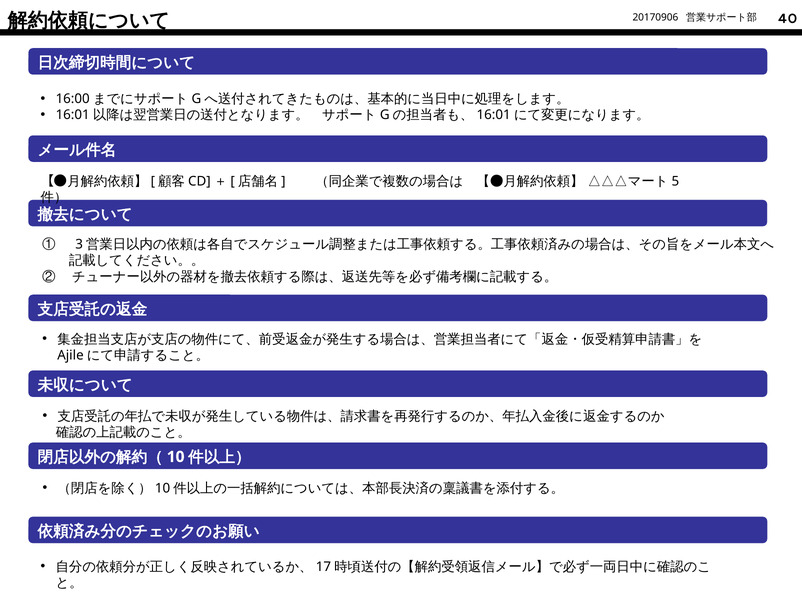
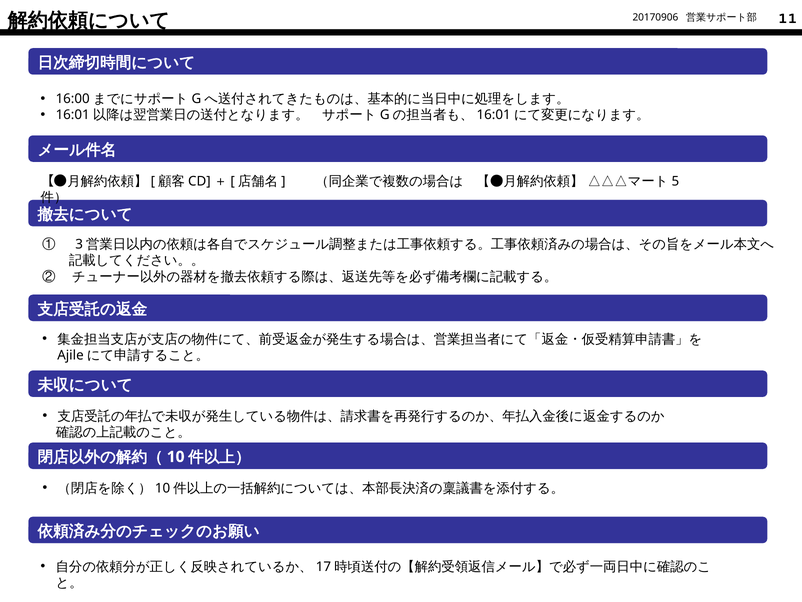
40: 40 -> 11
